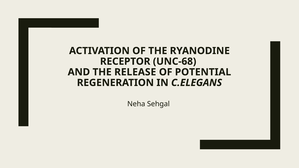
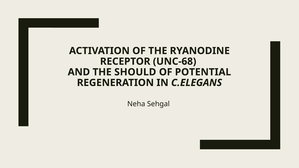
RELEASE: RELEASE -> SHOULD
